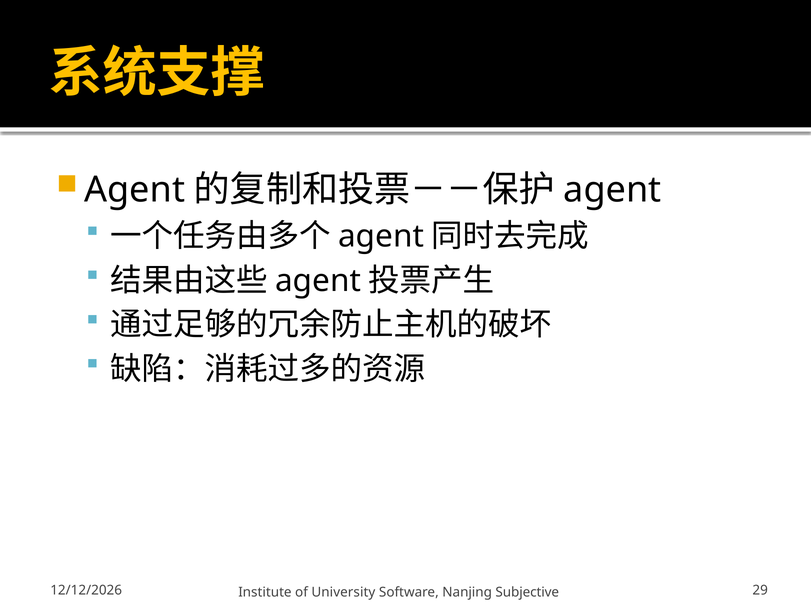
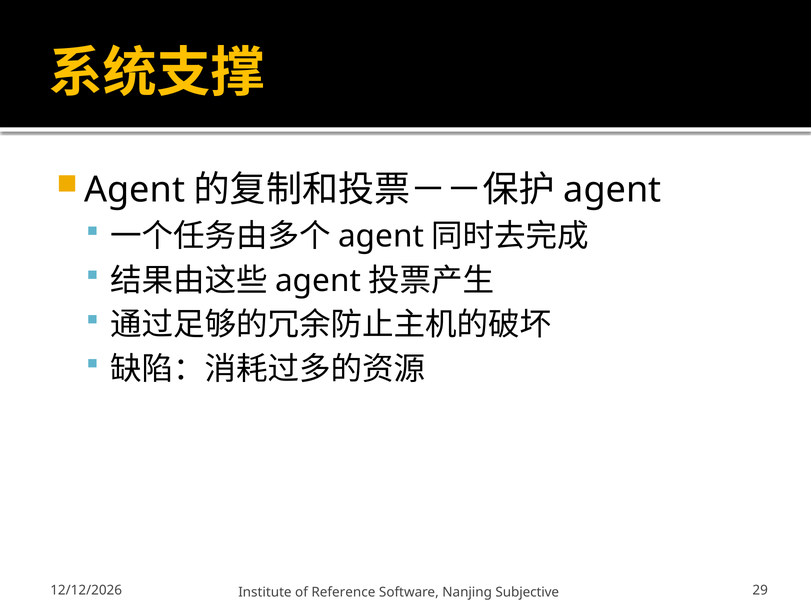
University: University -> Reference
